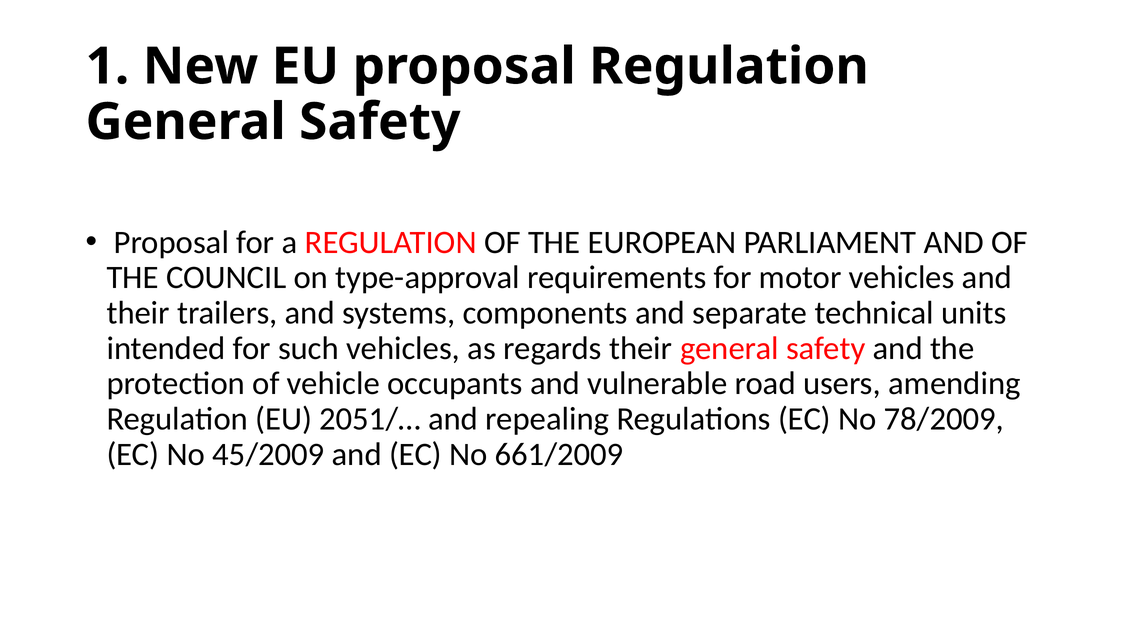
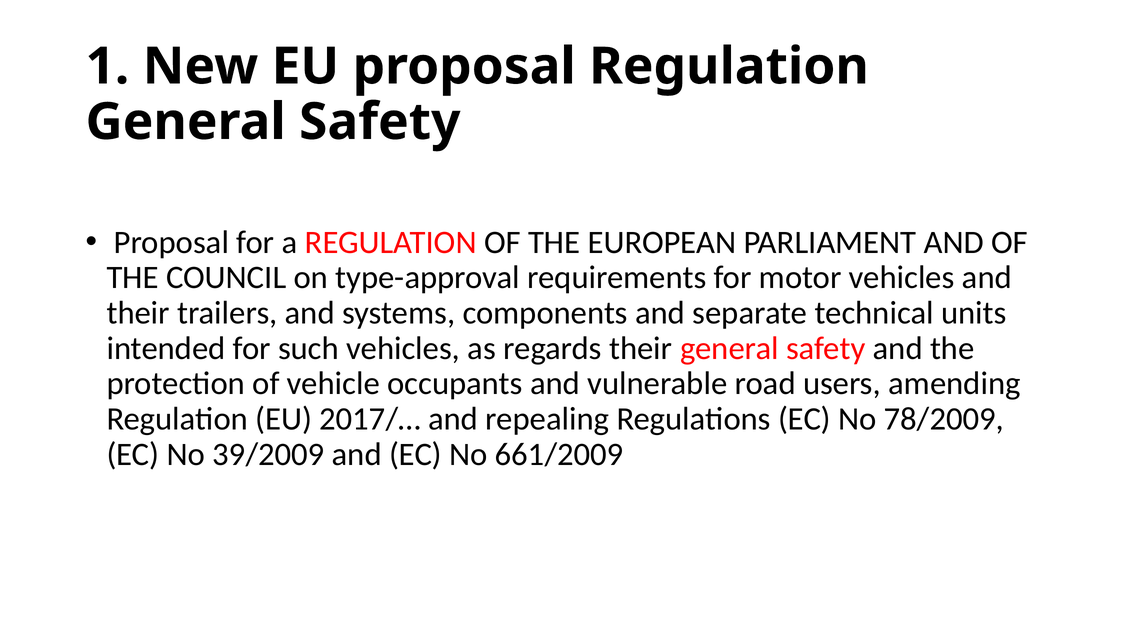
2051/…: 2051/… -> 2017/…
45/2009: 45/2009 -> 39/2009
